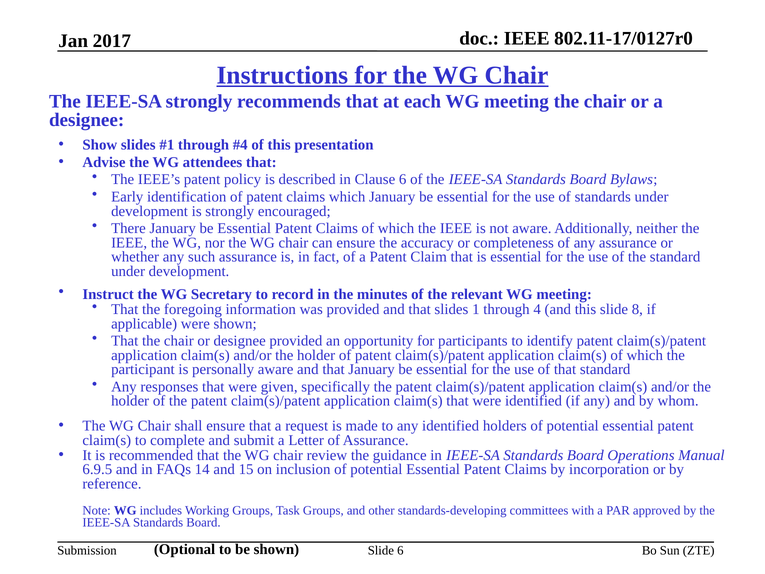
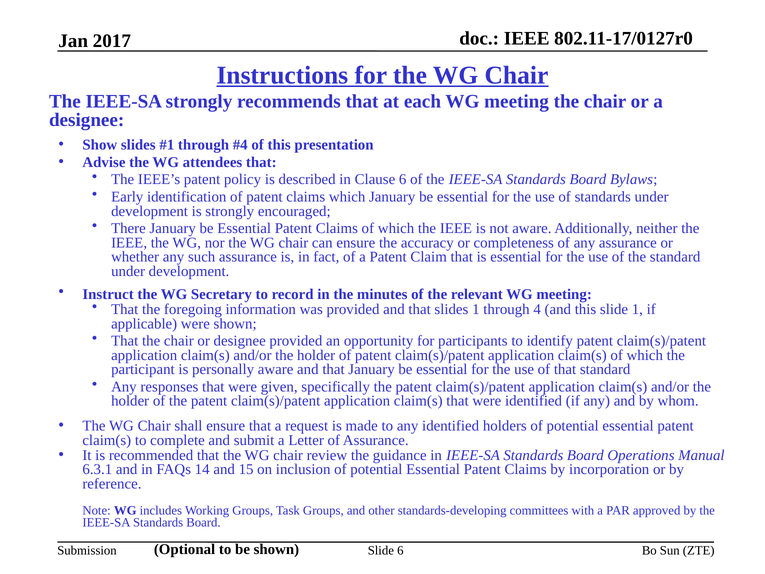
slide 8: 8 -> 1
6.9.5: 6.9.5 -> 6.3.1
